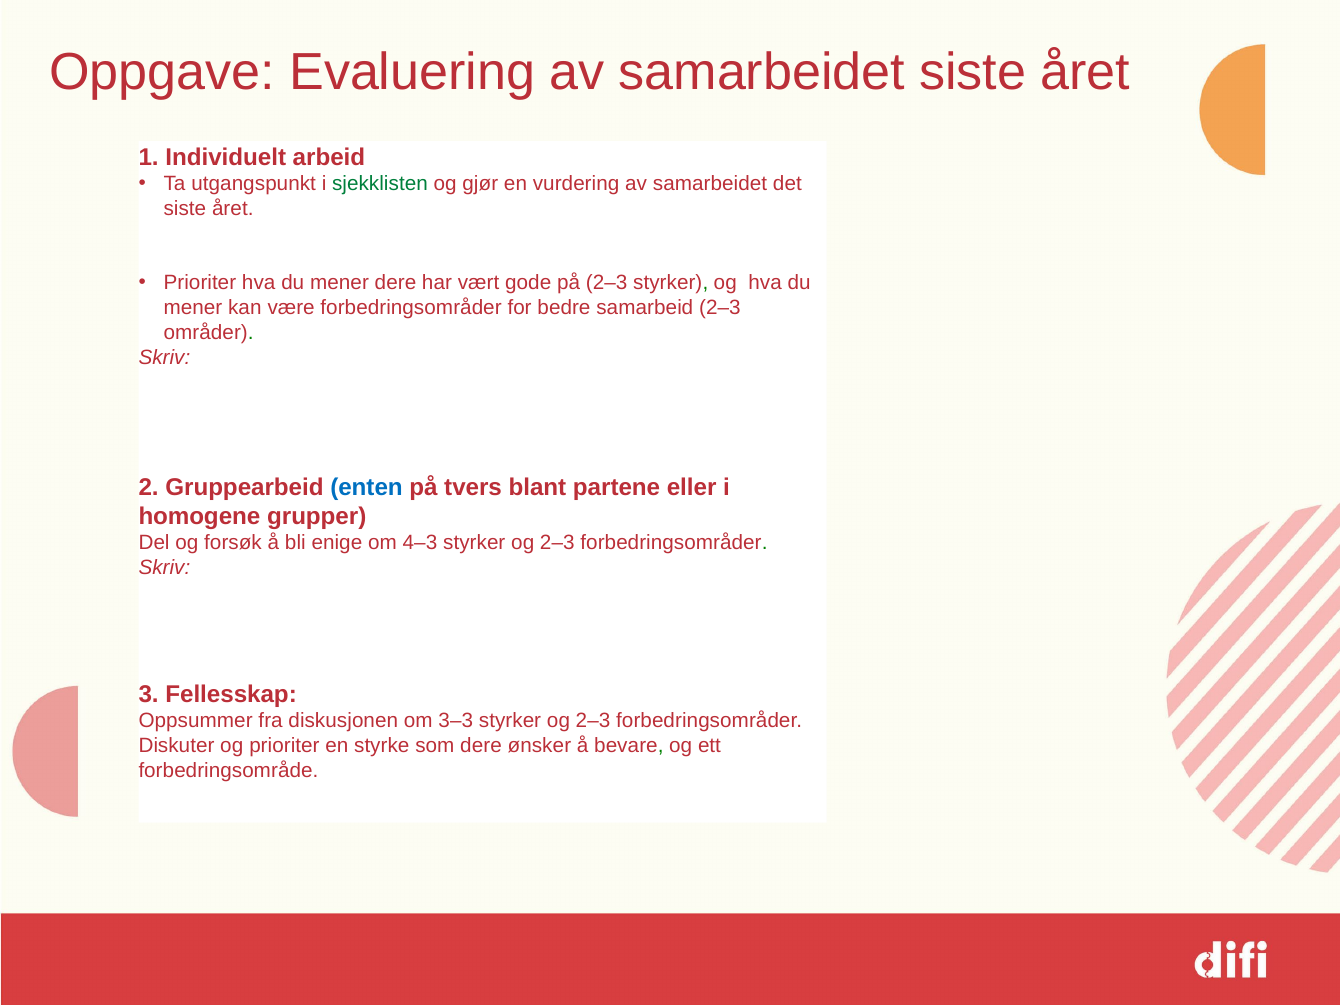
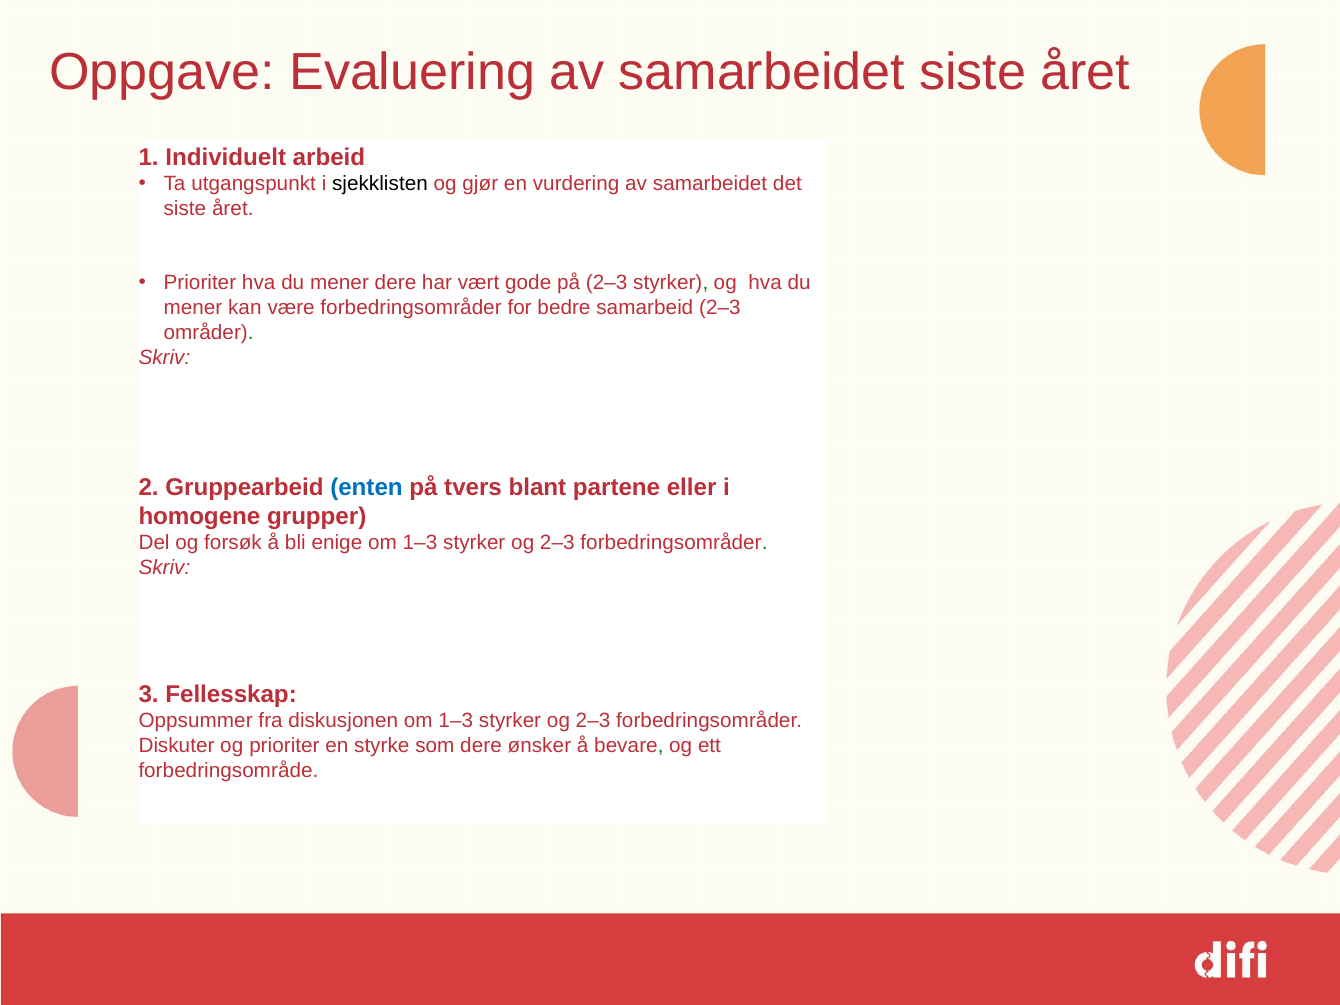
sjekklisten colour: green -> black
enige om 4–3: 4–3 -> 1–3
diskusjonen om 3–3: 3–3 -> 1–3
